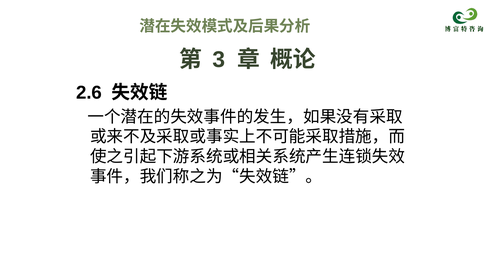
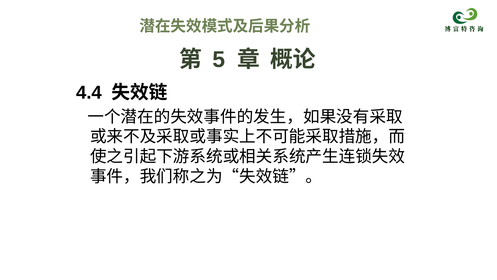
3: 3 -> 5
2.6: 2.6 -> 4.4
